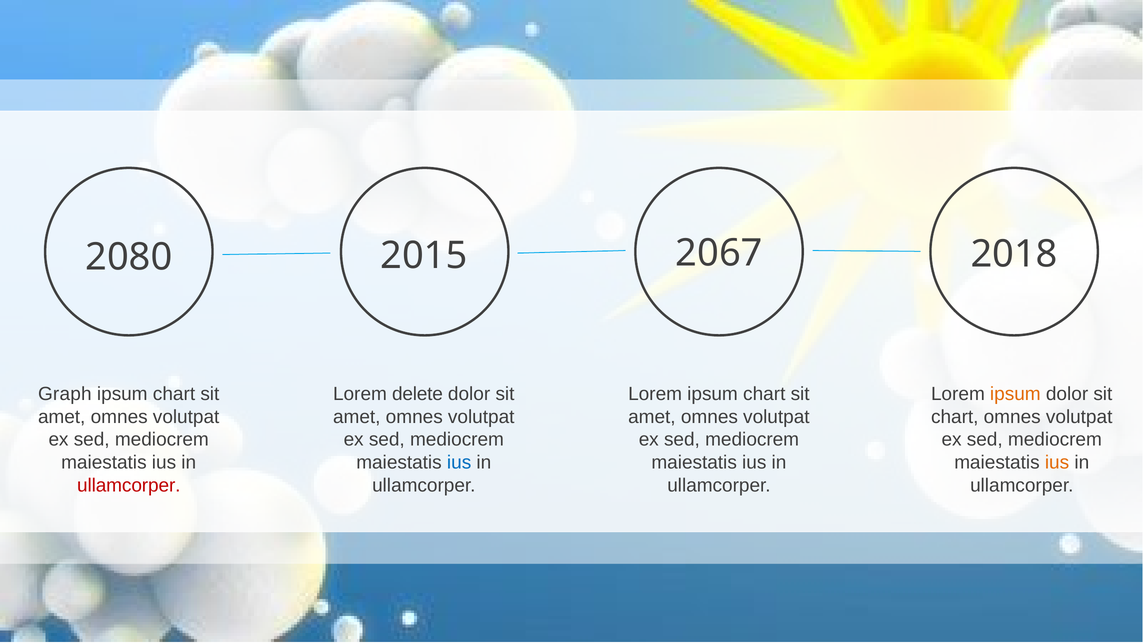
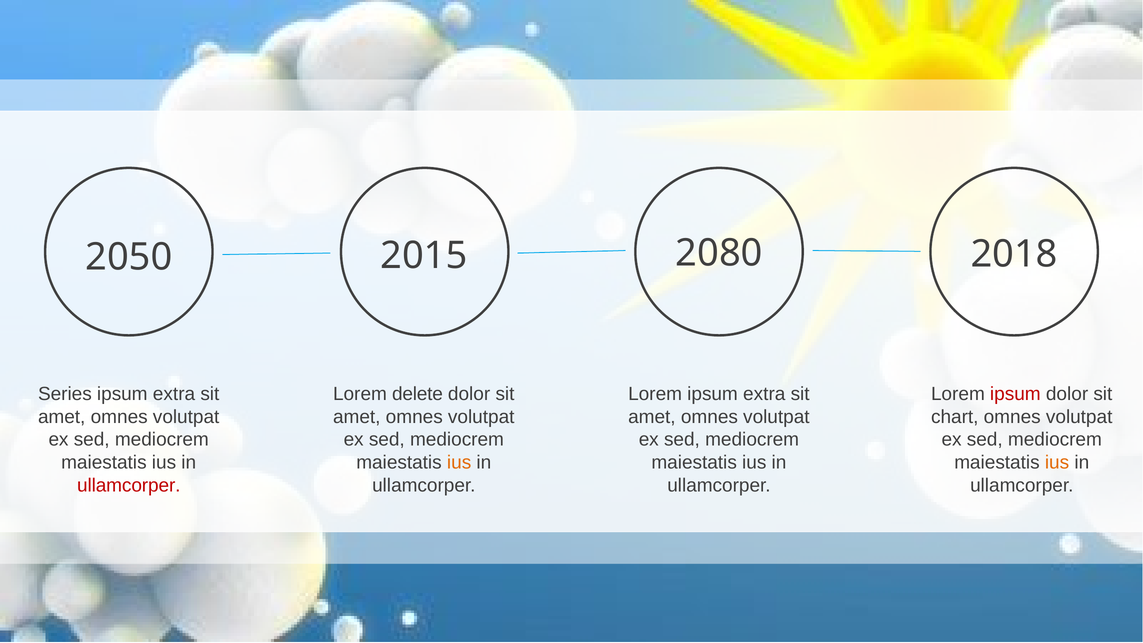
2080: 2080 -> 2050
2067: 2067 -> 2080
Graph: Graph -> Series
chart at (174, 394): chart -> extra
Lorem ipsum chart: chart -> extra
ipsum at (1015, 394) colour: orange -> red
ius at (459, 462) colour: blue -> orange
